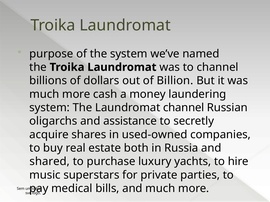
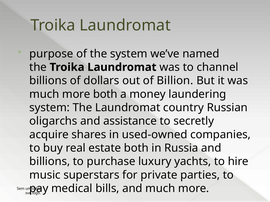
more cash: cash -> both
Laundromat channel: channel -> country
shared at (50, 162): shared -> billions
